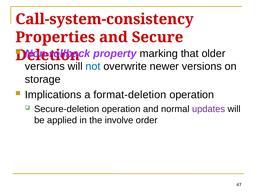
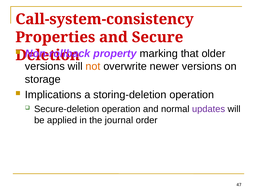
not colour: blue -> orange
format-deletion: format-deletion -> storing-deletion
involve: involve -> journal
